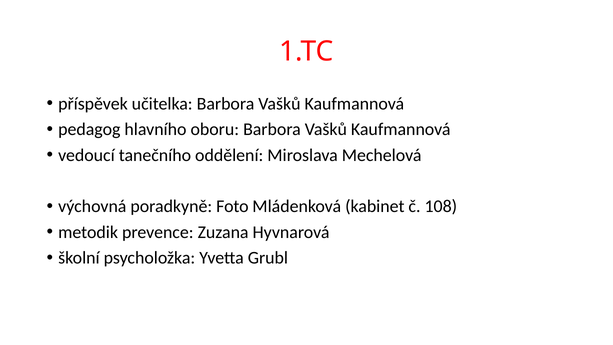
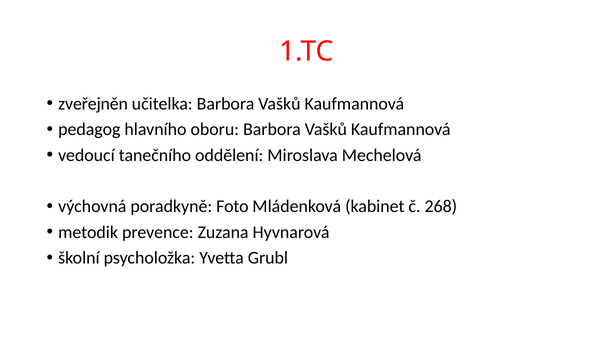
příspěvek: příspěvek -> zveřejněn
108: 108 -> 268
